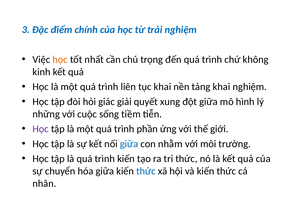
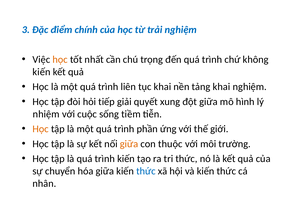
kinh at (42, 72): kinh -> kiến
giác: giác -> tiếp
những: những -> nhiệm
Học at (41, 129) colour: purple -> orange
giữa at (129, 144) colour: blue -> orange
nhằm: nhằm -> thuộc
